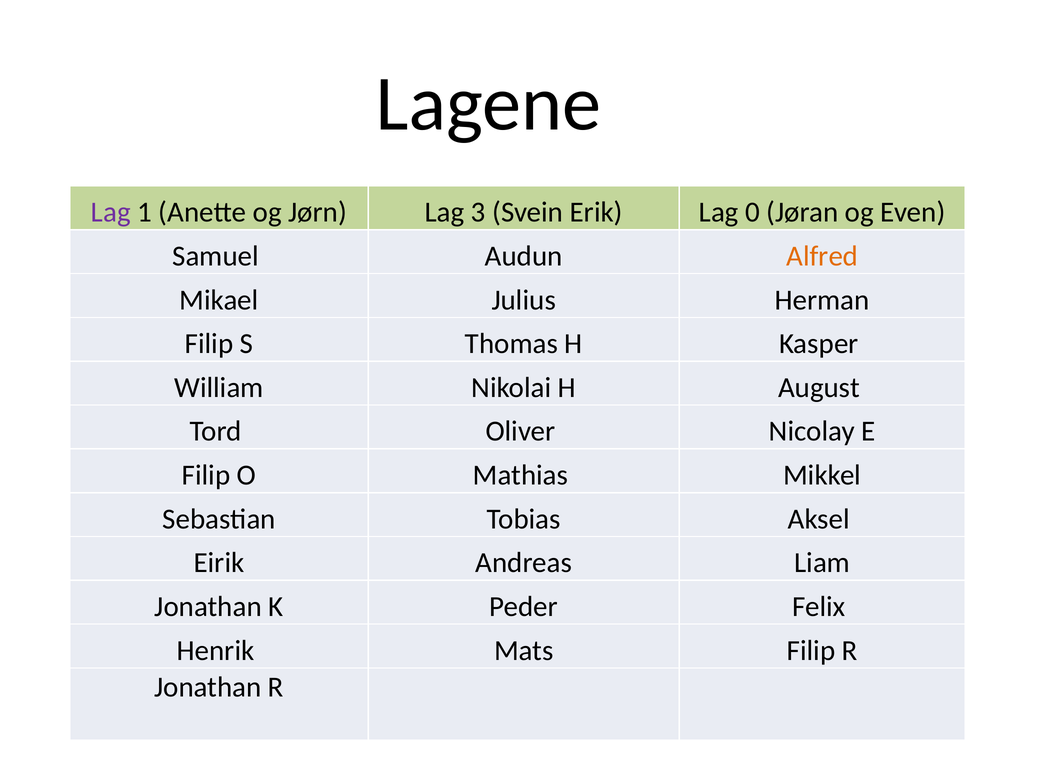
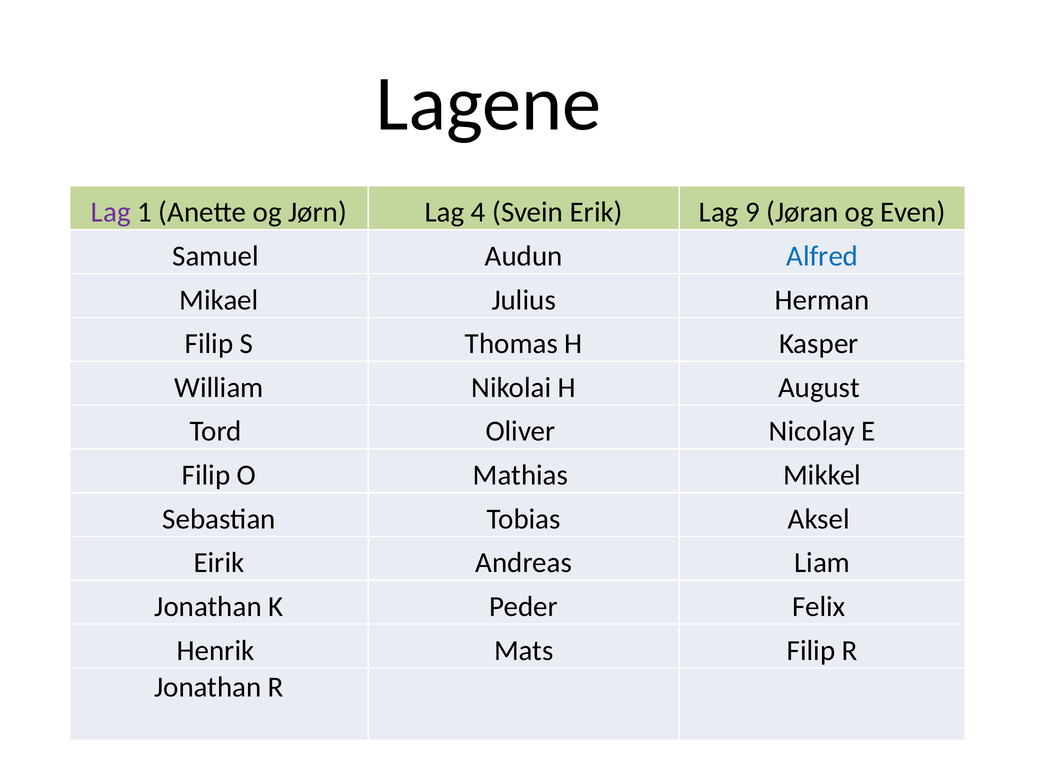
3: 3 -> 4
0: 0 -> 9
Alfred colour: orange -> blue
